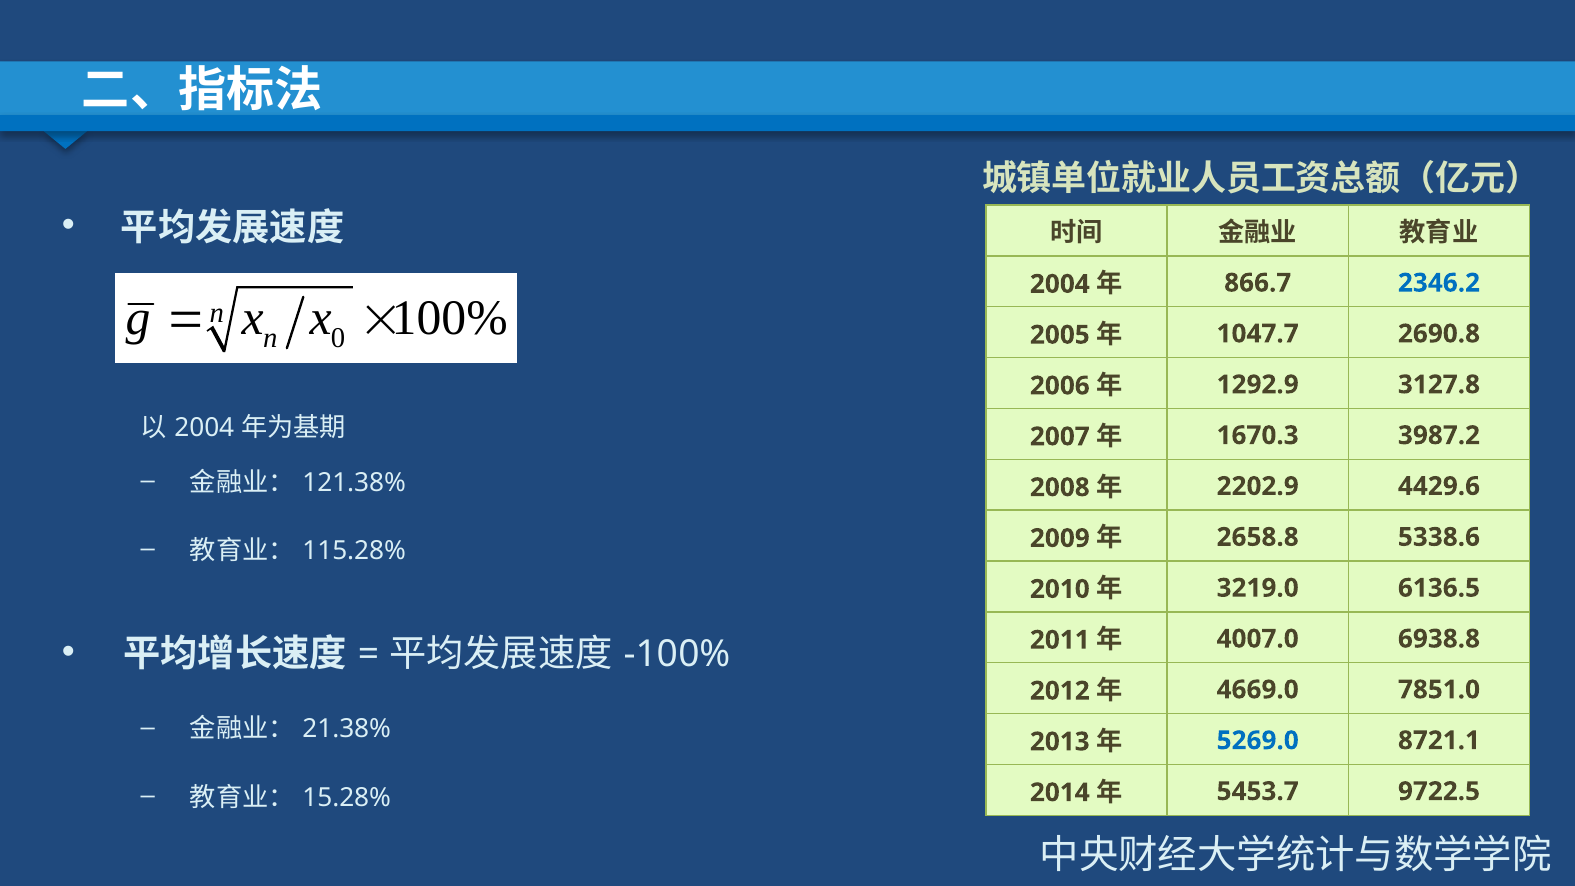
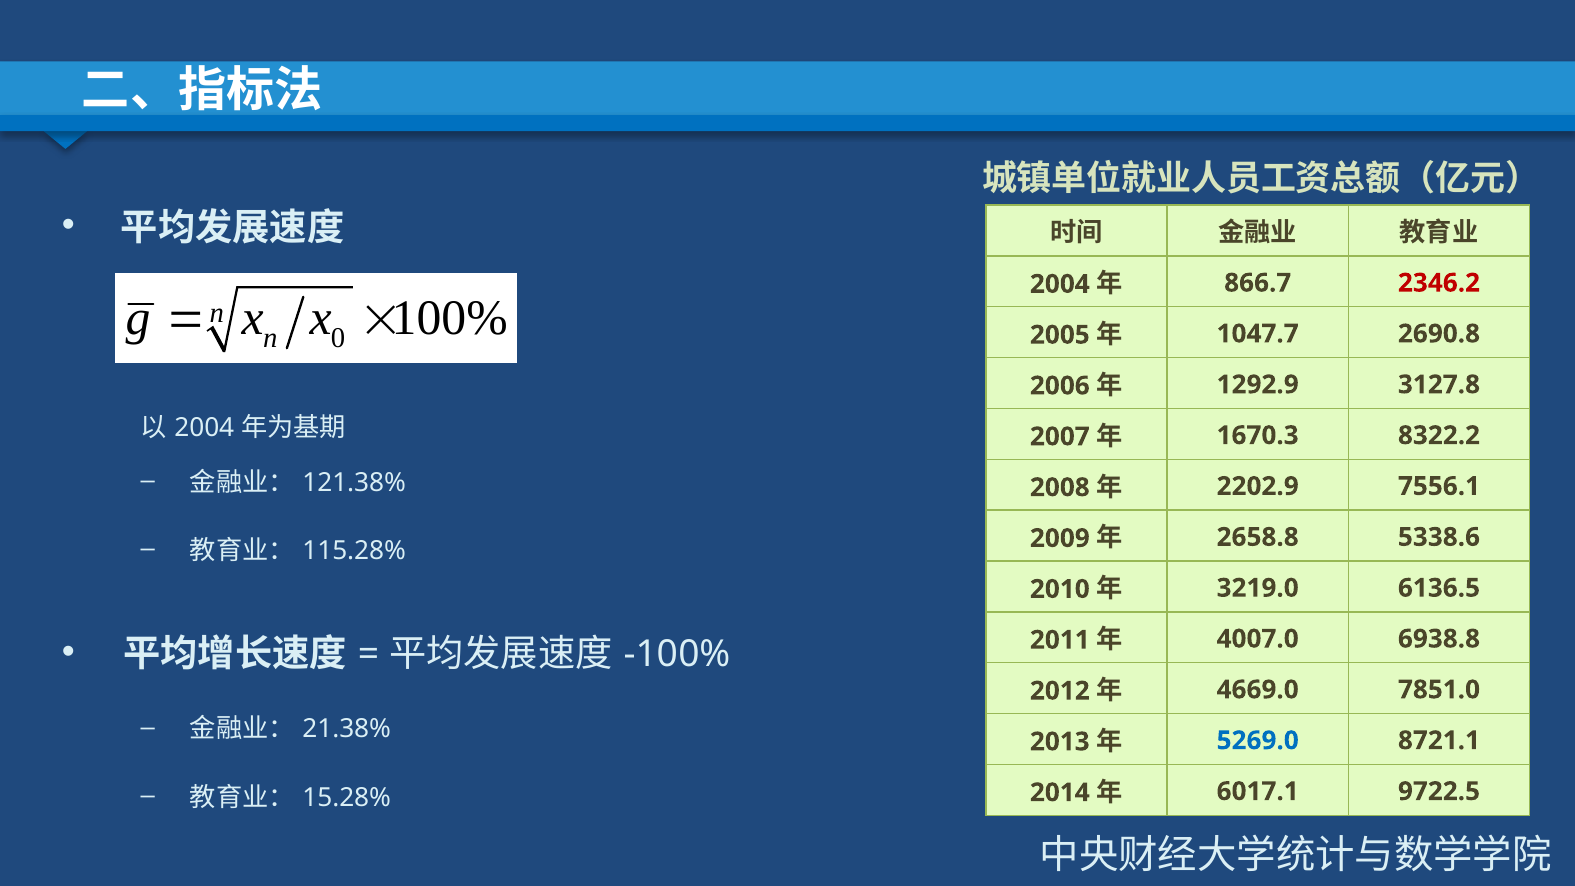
2346.2 colour: blue -> red
3987.2: 3987.2 -> 8322.2
4429.6: 4429.6 -> 7556.1
5453.7: 5453.7 -> 6017.1
